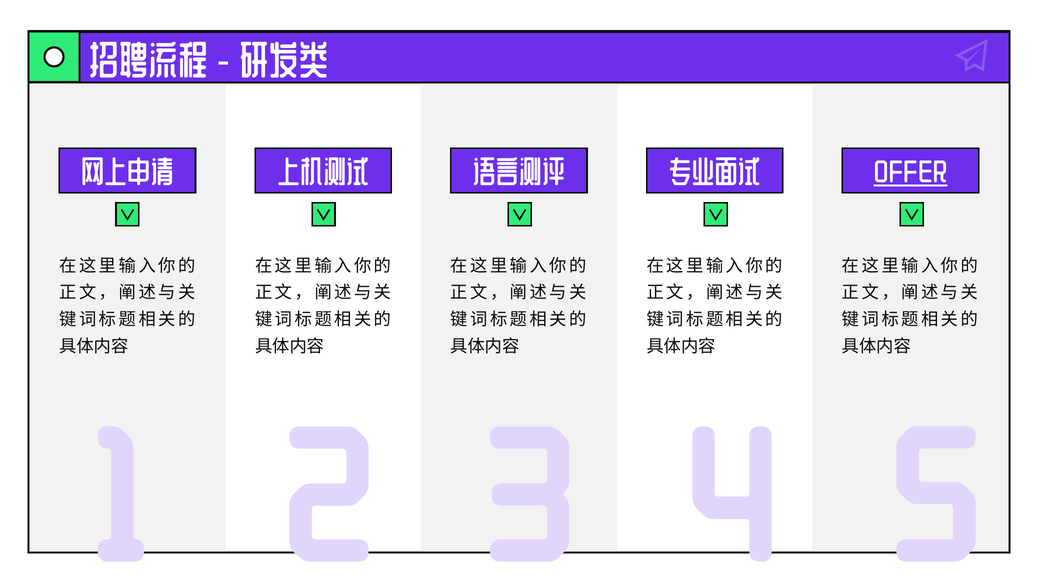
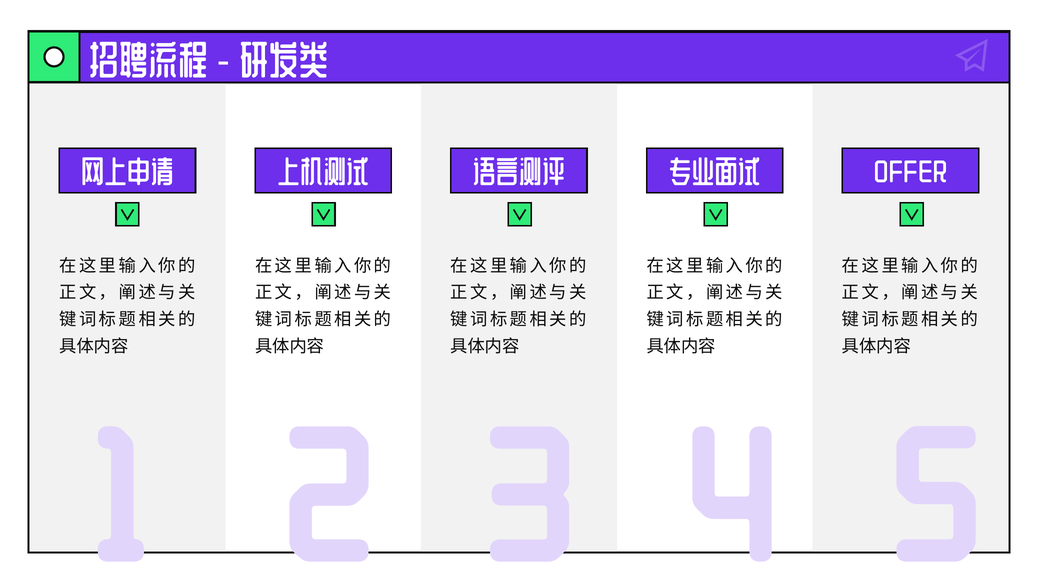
OFFER underline: present -> none
